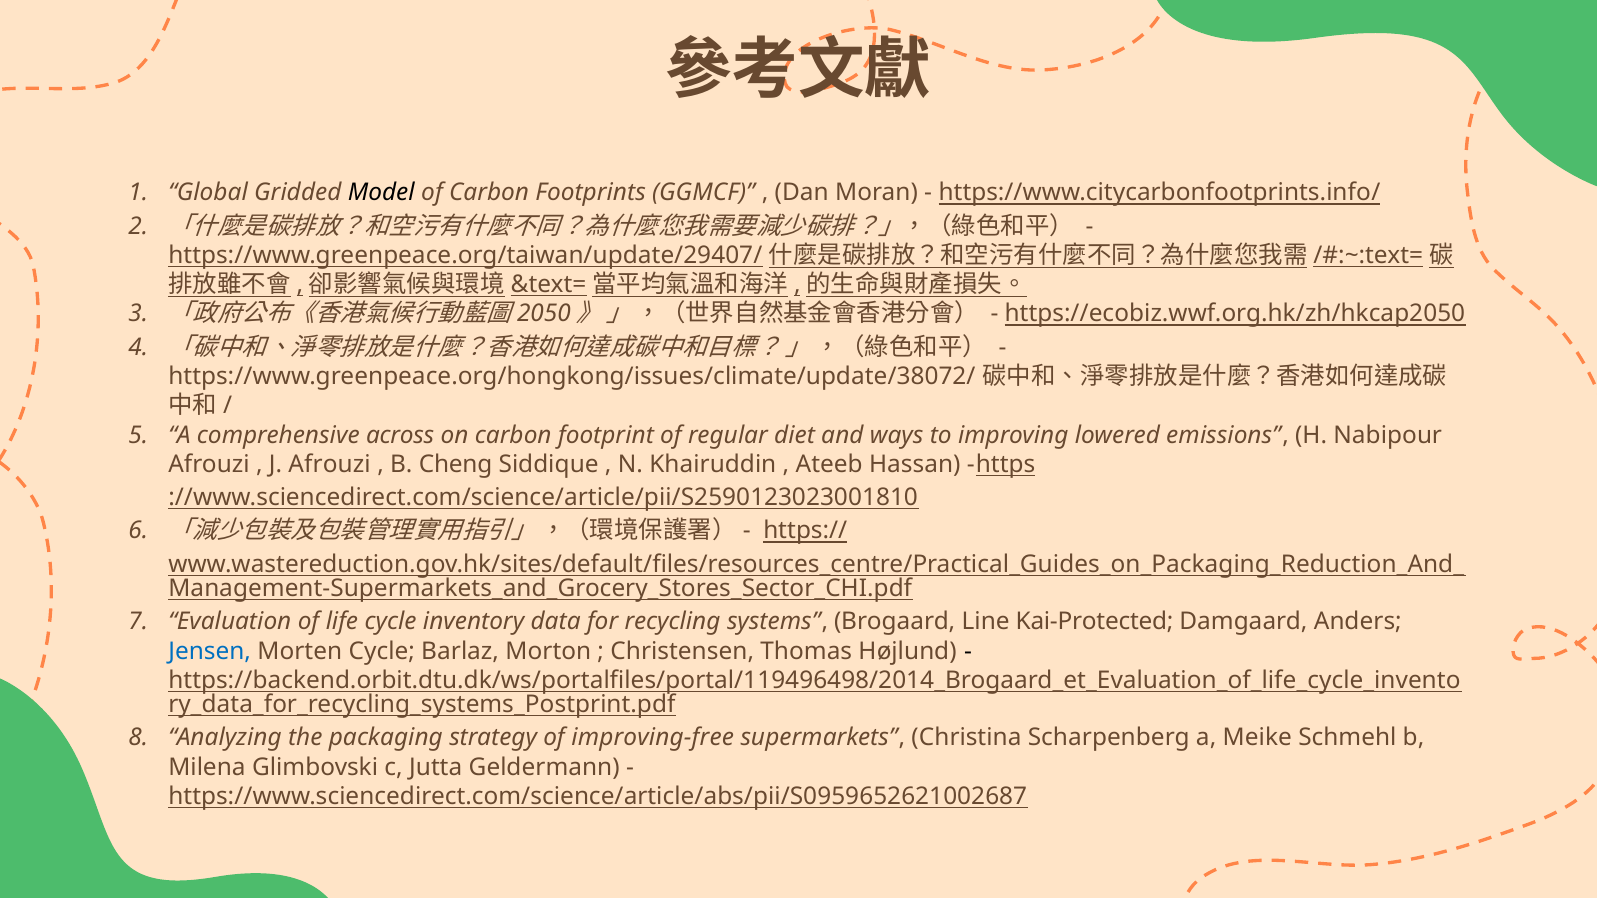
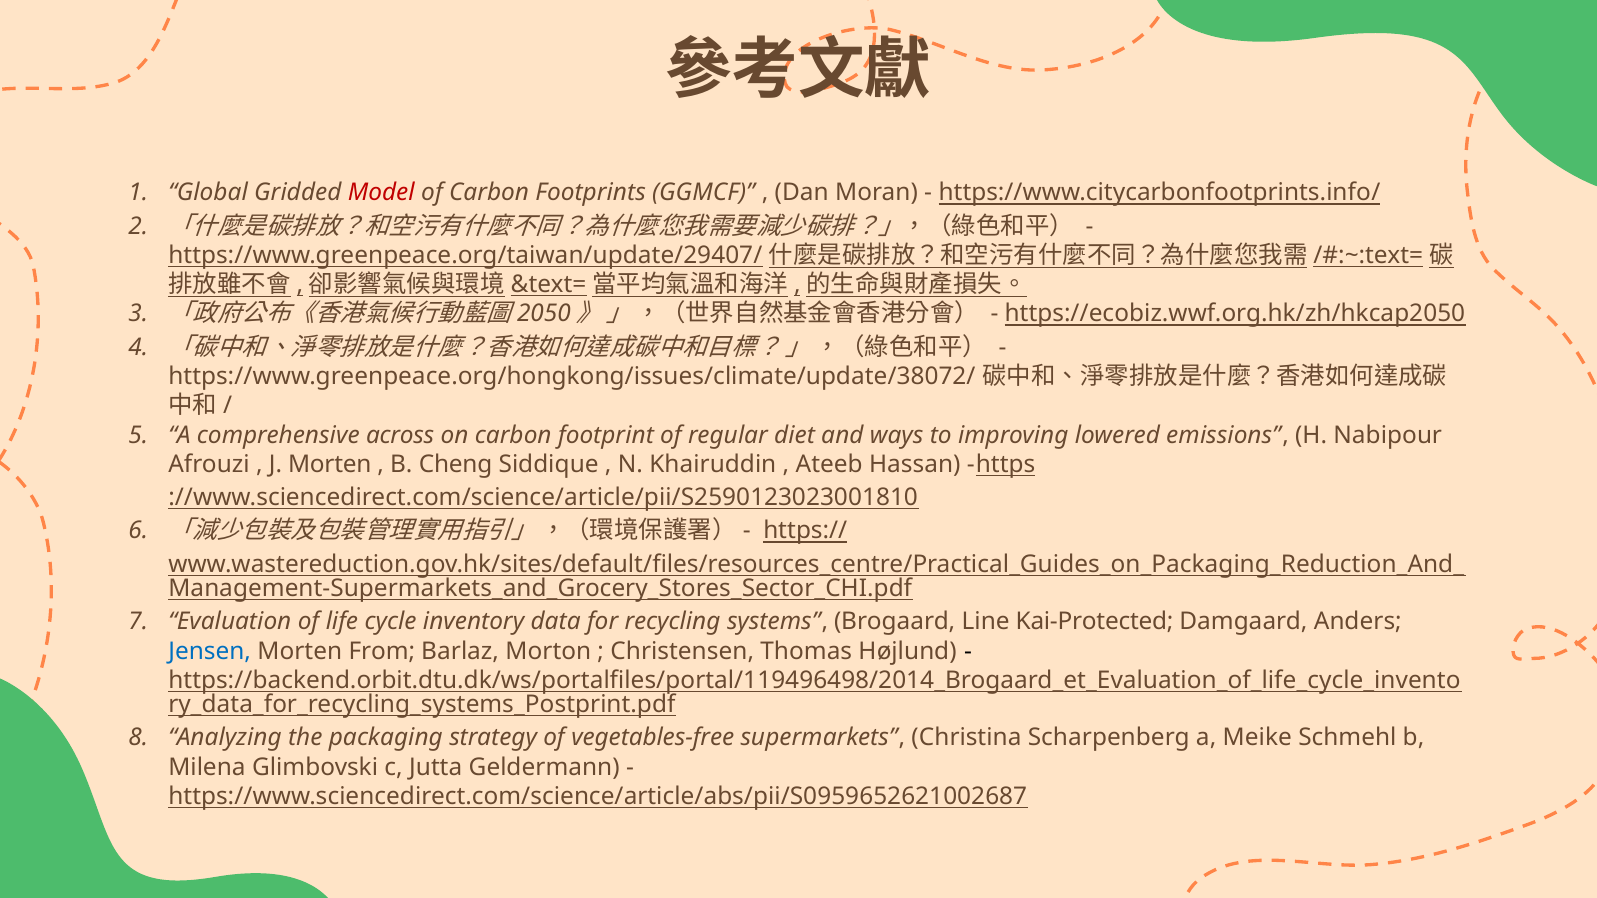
Model colour: black -> red
J Afrouzi: Afrouzi -> Morten
Morten Cycle: Cycle -> From
improving-free: improving-free -> vegetables-free
